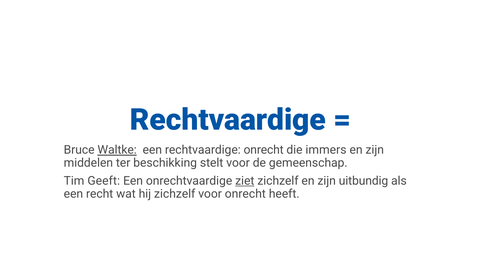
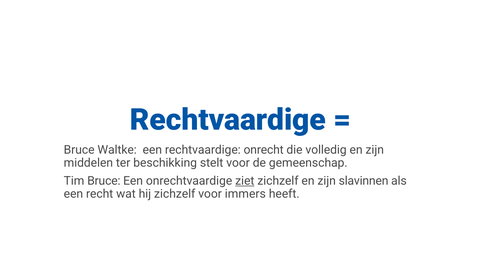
Waltke underline: present -> none
immers: immers -> volledig
Tim Geeft: Geeft -> Bruce
uitbundig: uitbundig -> slavinnen
voor onrecht: onrecht -> immers
